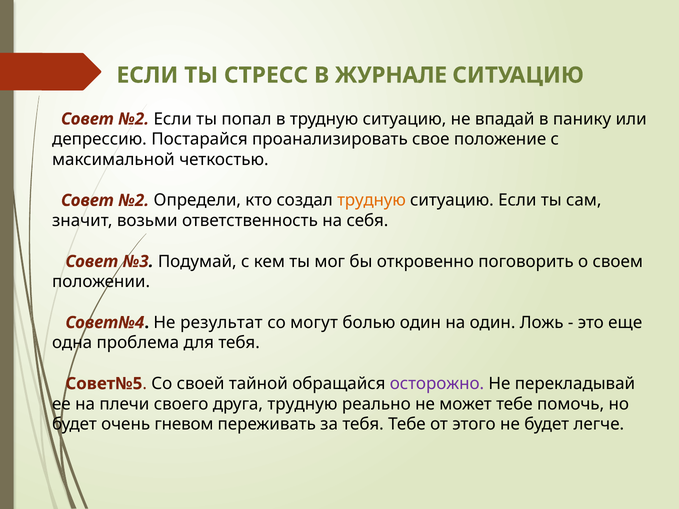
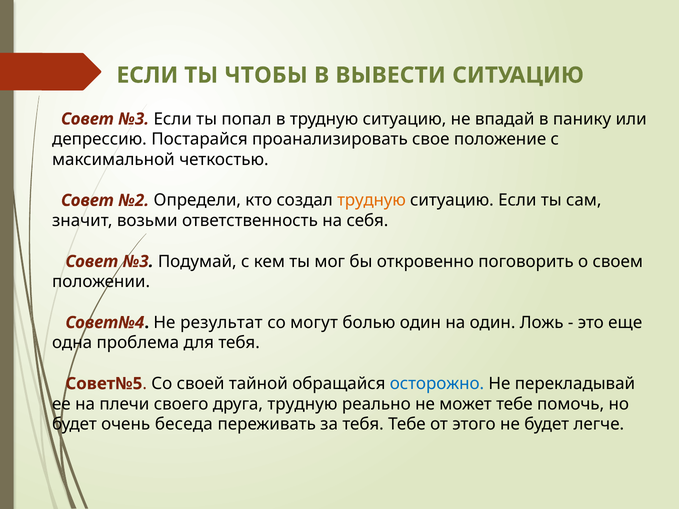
СТРЕСС: СТРЕСС -> ЧТОБЫ
ЖУРНАЛЕ: ЖУРНАЛЕ -> ВЫВЕСТИ
№2 at (134, 119): №2 -> №3
осторожно colour: purple -> blue
гневом: гневом -> беседа
